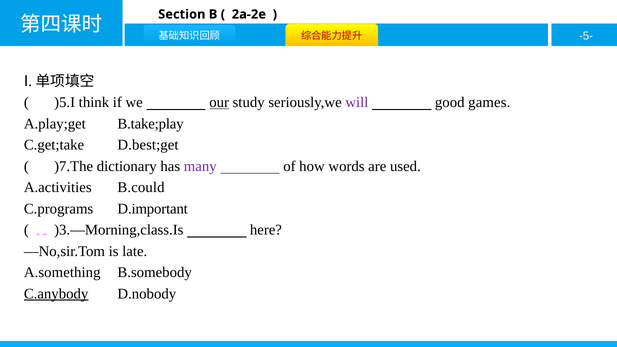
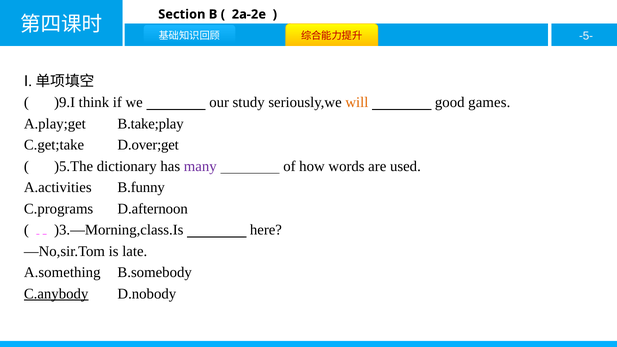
)5.I: )5.I -> )9.I
our underline: present -> none
will colour: purple -> orange
D.best;get: D.best;get -> D.over;get
)7.The: )7.The -> )5.The
B.could: B.could -> B.funny
D.important: D.important -> D.afternoon
